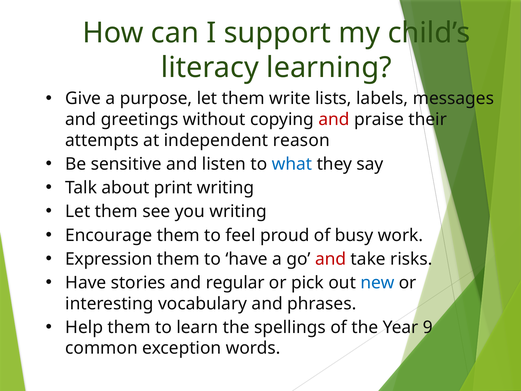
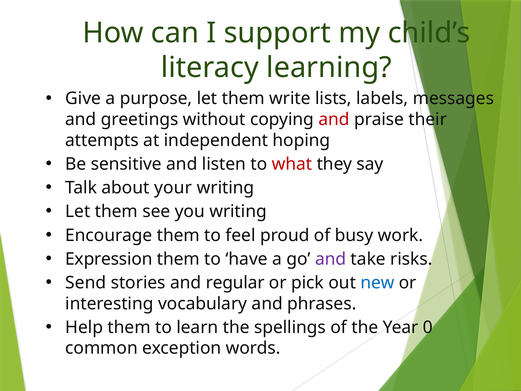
reason: reason -> hoping
what colour: blue -> red
print: print -> your
and at (331, 259) colour: red -> purple
Have at (86, 283): Have -> Send
9: 9 -> 0
